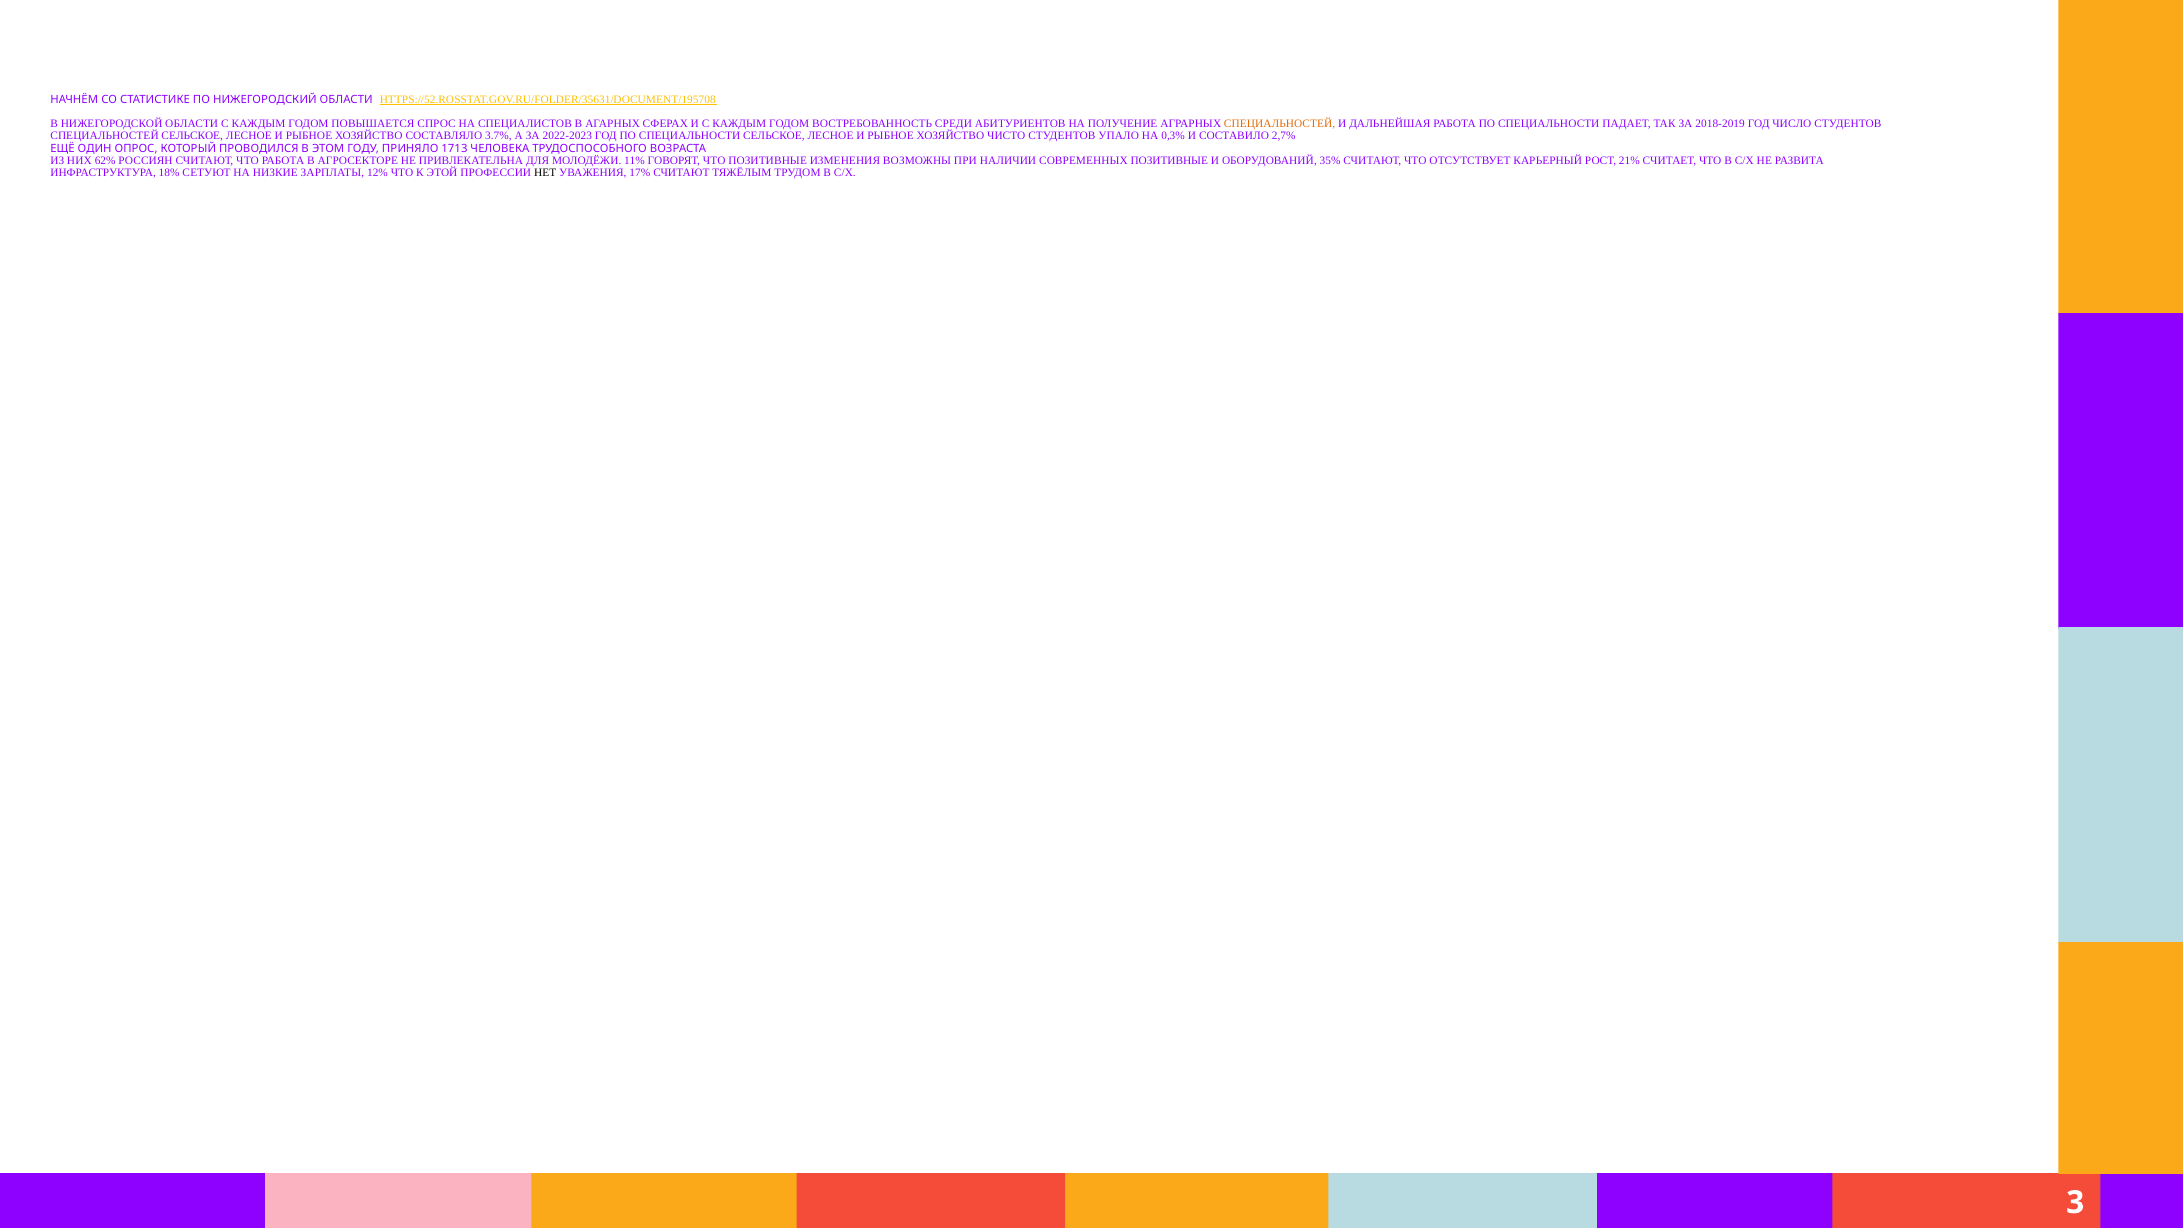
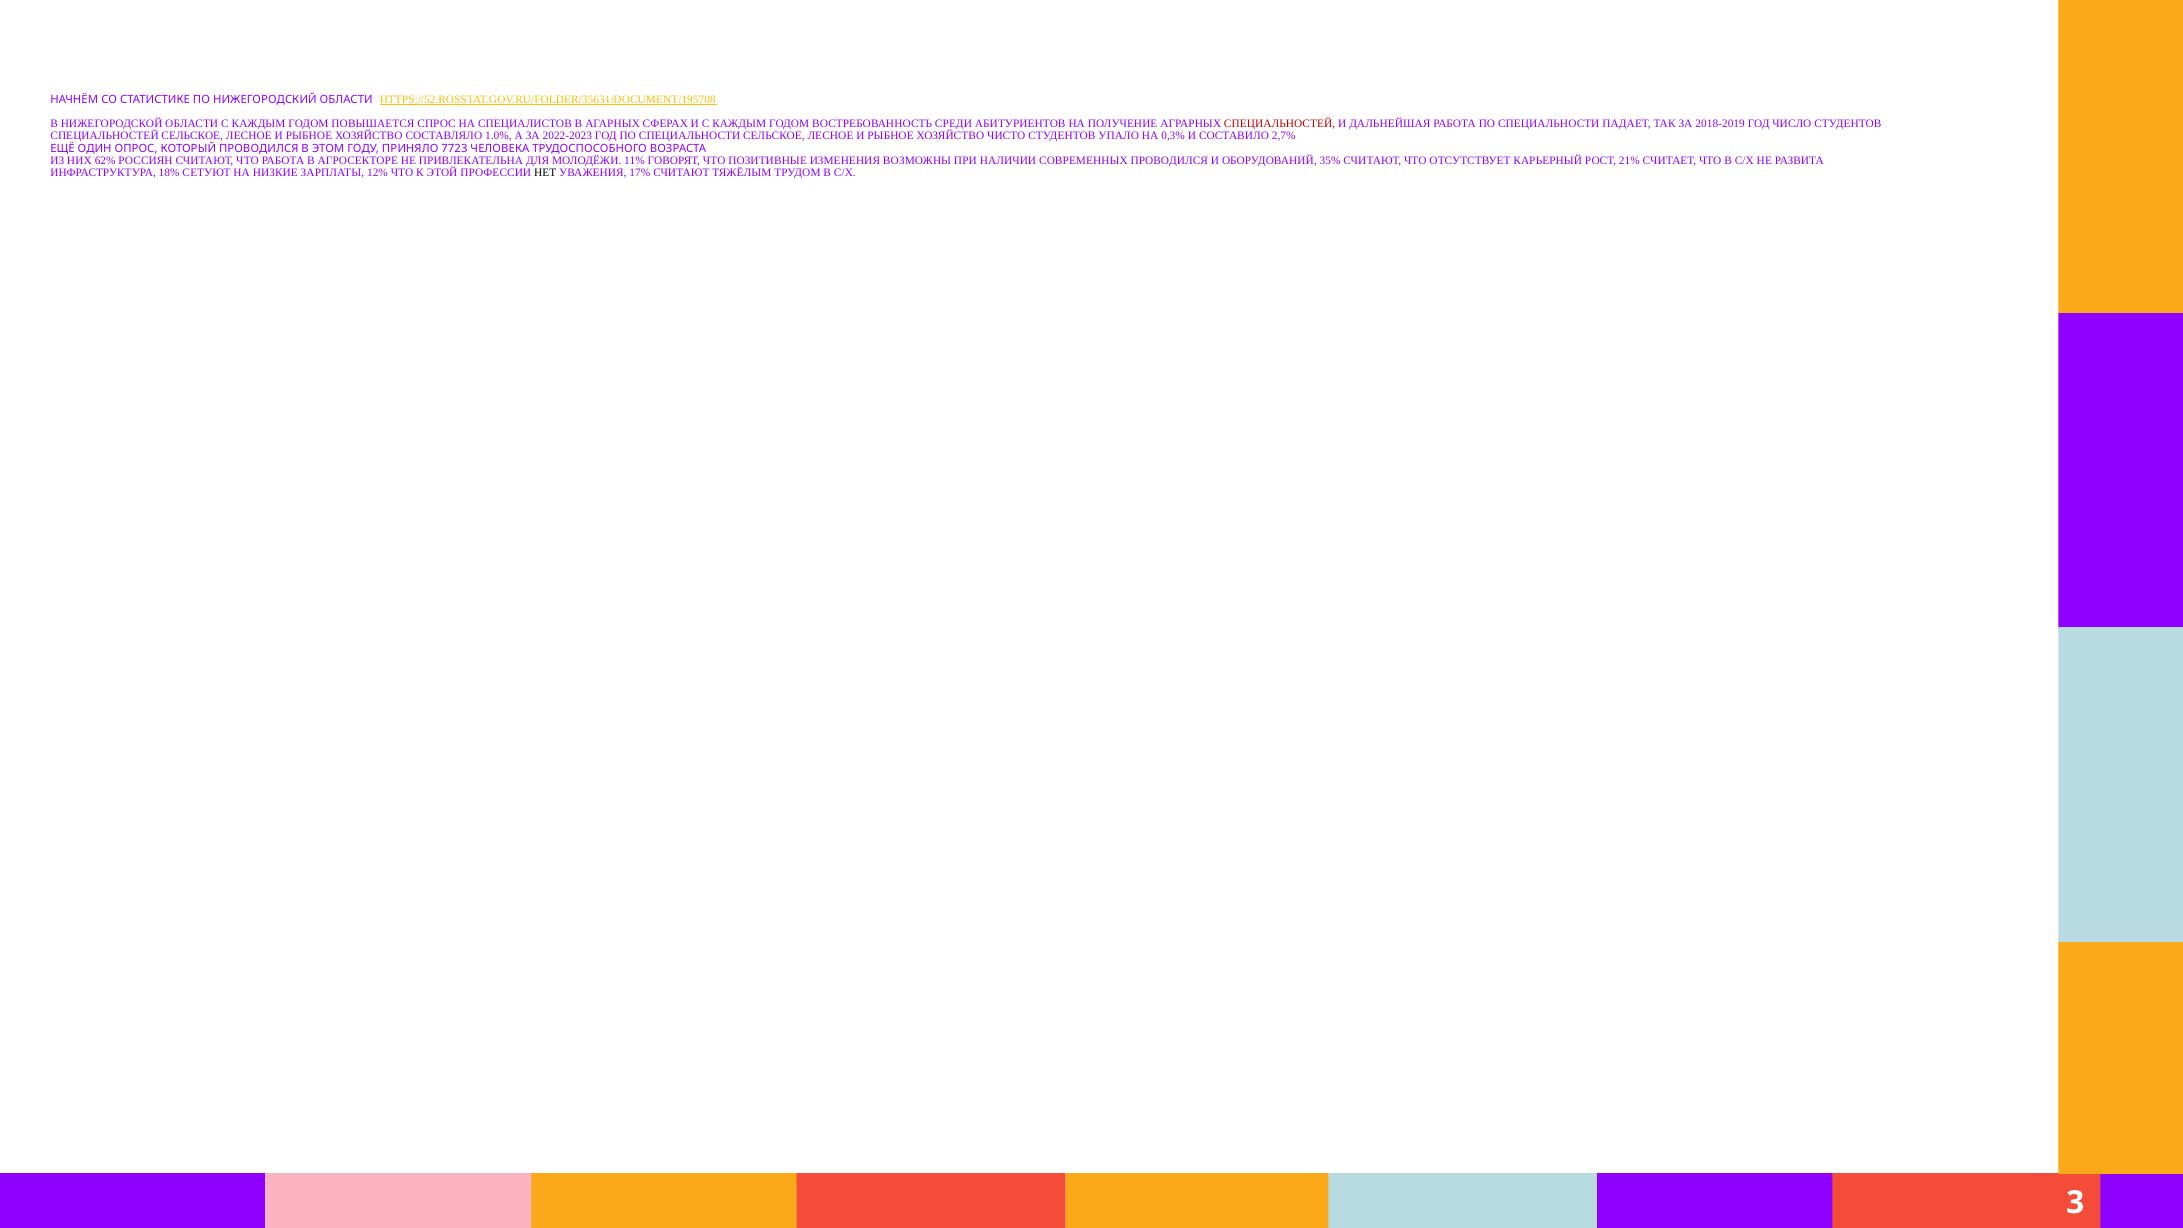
СПЕЦИАЛЬНОСТЕЙ at (1280, 124) colour: orange -> red
3.7%: 3.7% -> 1.0%
1713: 1713 -> 7723
СОВРЕМЕННЫХ ПОЗИТИВНЫЕ: ПОЗИТИВНЫЕ -> ПРОВОДИЛСЯ
